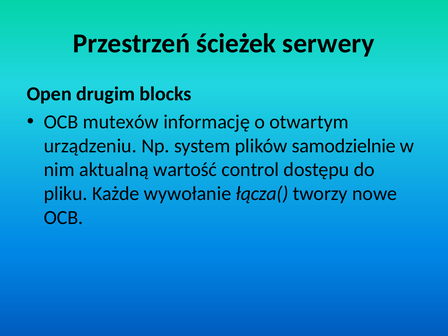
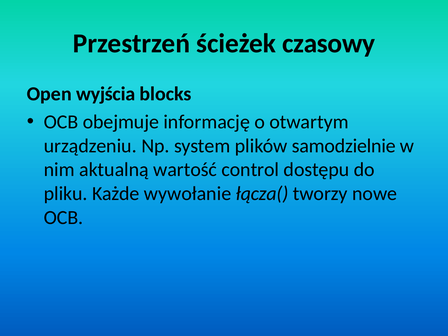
serwery: serwery -> czasowy
drugim: drugim -> wyjścia
mutexów: mutexów -> obejmuje
